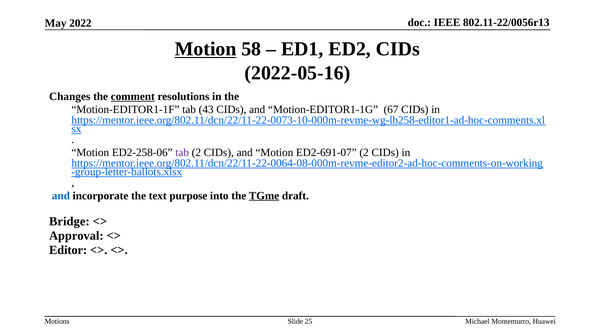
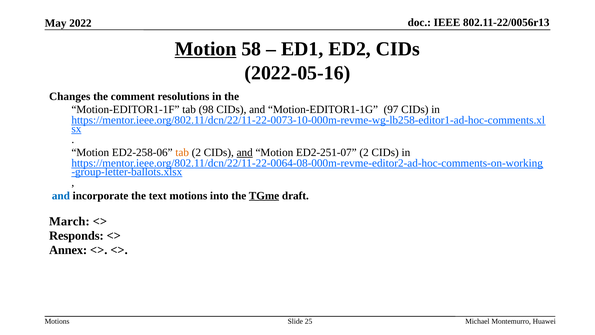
comment underline: present -> none
43: 43 -> 98
67: 67 -> 97
tab at (182, 152) colour: purple -> orange
and at (245, 152) underline: none -> present
ED2-691-07: ED2-691-07 -> ED2-251-07
text purpose: purpose -> motions
Bridge: Bridge -> March
Approval: Approval -> Responds
Editor: Editor -> Annex
